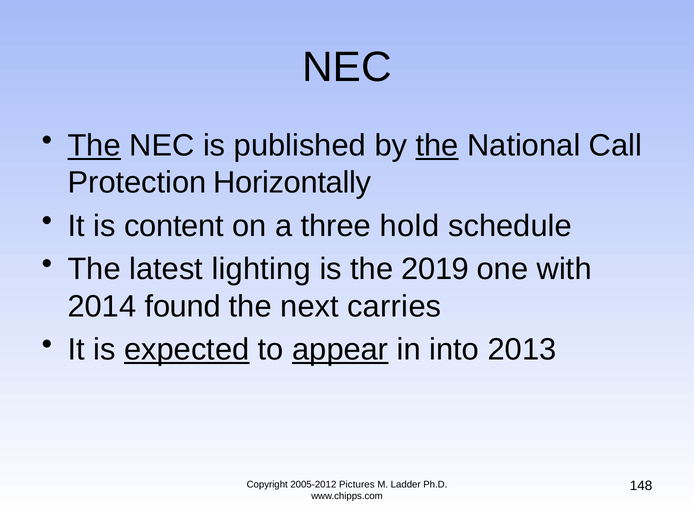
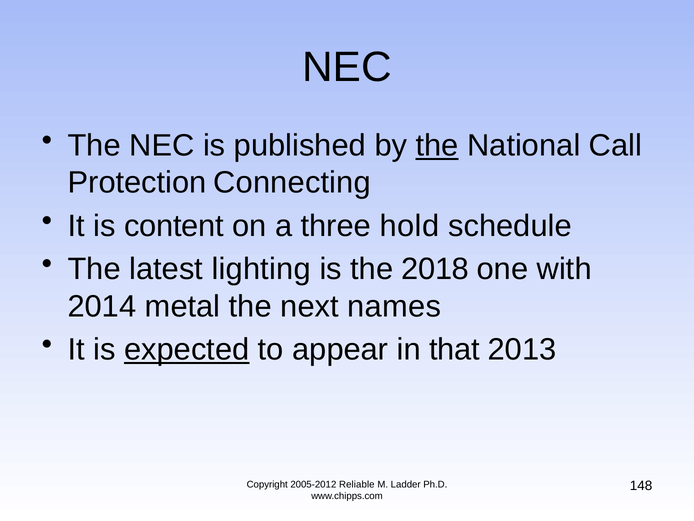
The at (94, 146) underline: present -> none
Horizontally: Horizontally -> Connecting
2019: 2019 -> 2018
found: found -> metal
carries: carries -> names
appear underline: present -> none
into: into -> that
Pictures: Pictures -> Reliable
